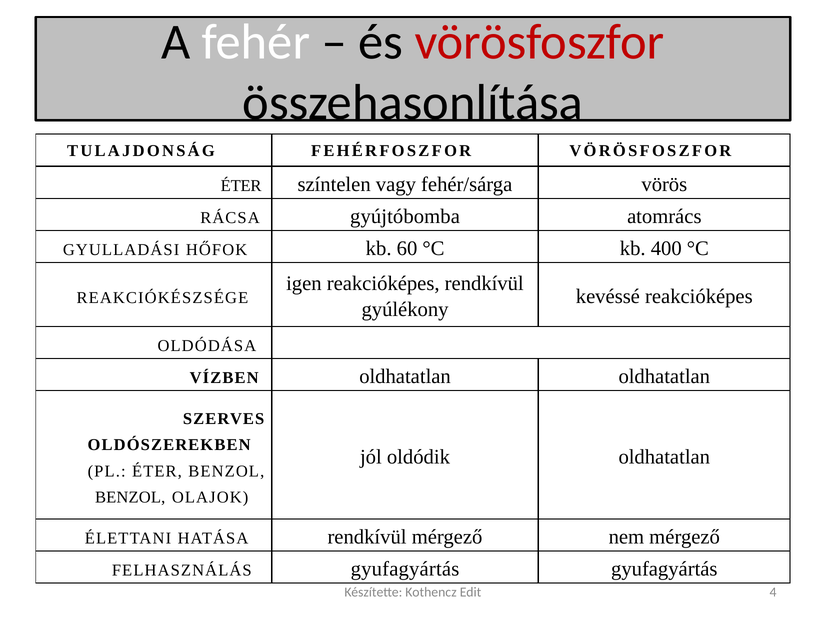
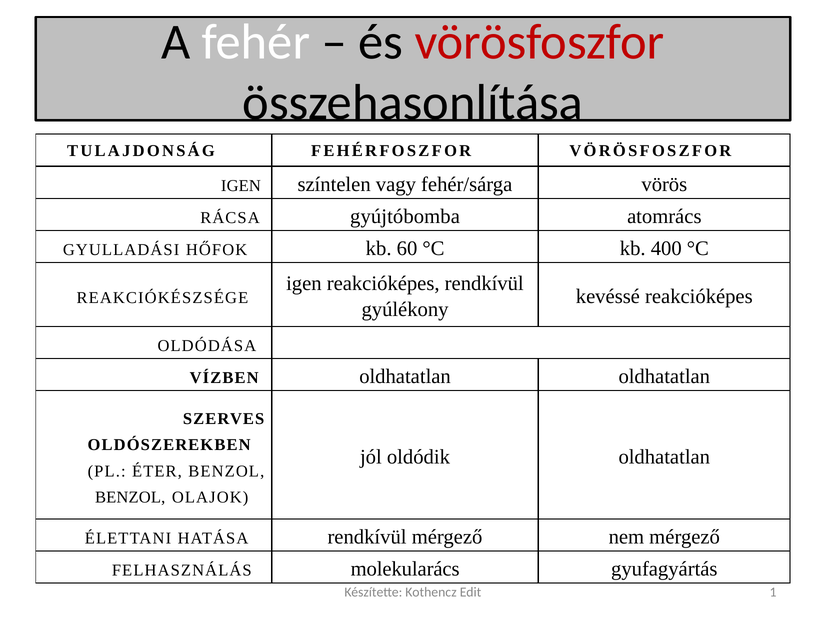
ÉTER at (241, 185): ÉTER -> IGEN
FELHASZNÁLÁS gyufagyártás: gyufagyártás -> molekularács
4: 4 -> 1
